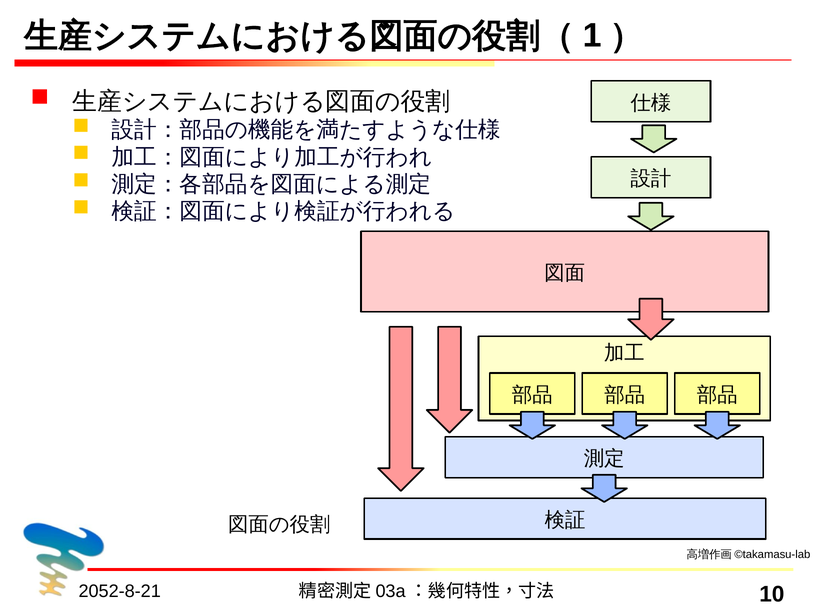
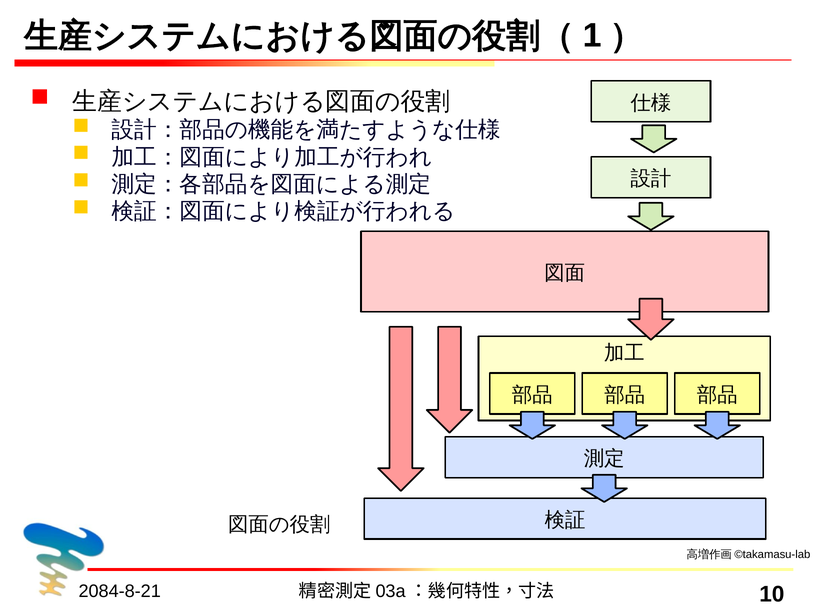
2052-8-21: 2052-8-21 -> 2084-8-21
